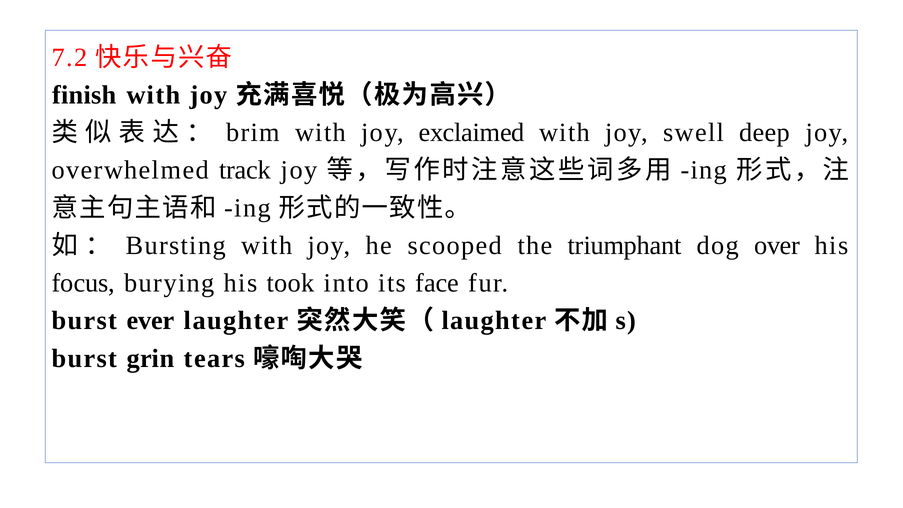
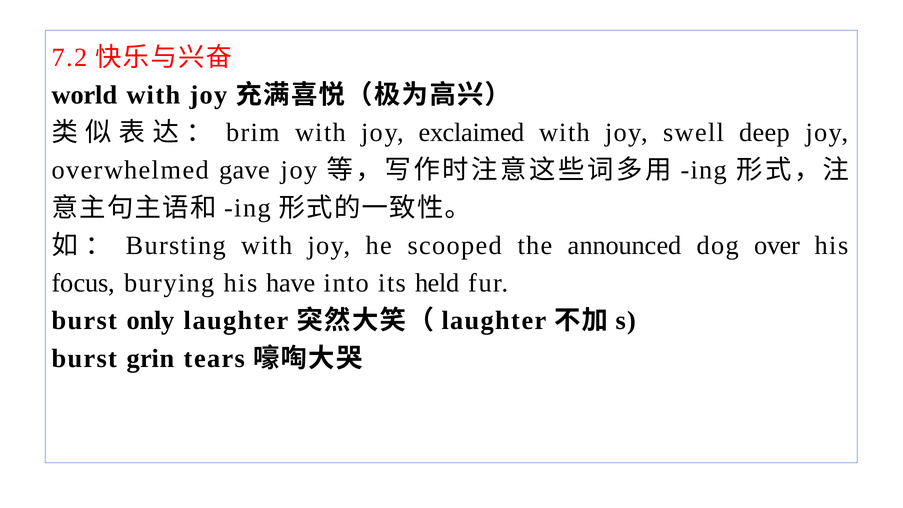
finish: finish -> world
track: track -> gave
triumphant: triumphant -> announced
took: took -> have
face: face -> held
ever: ever -> only
